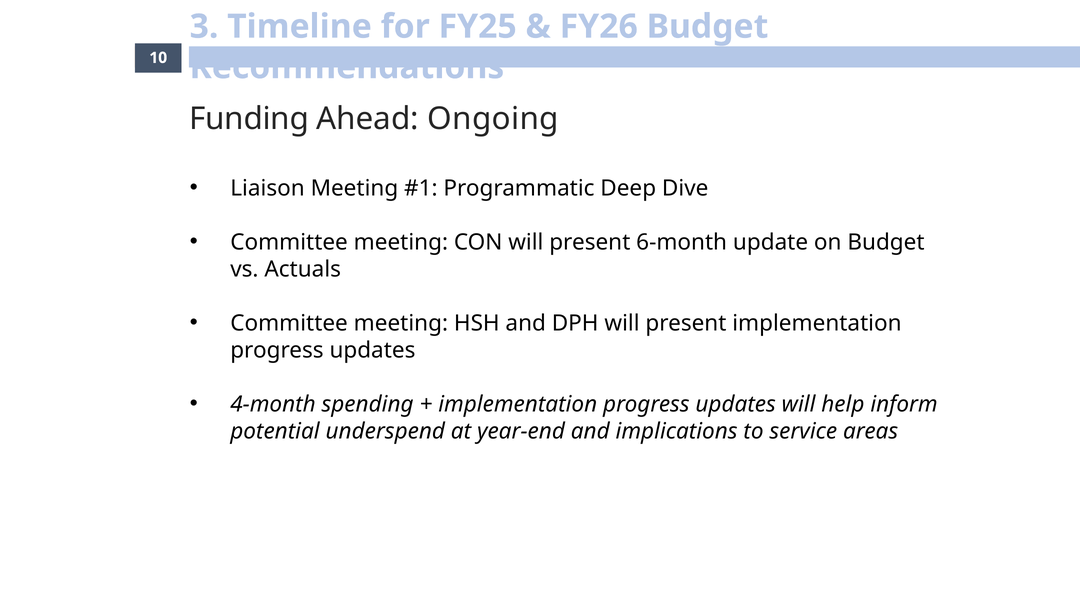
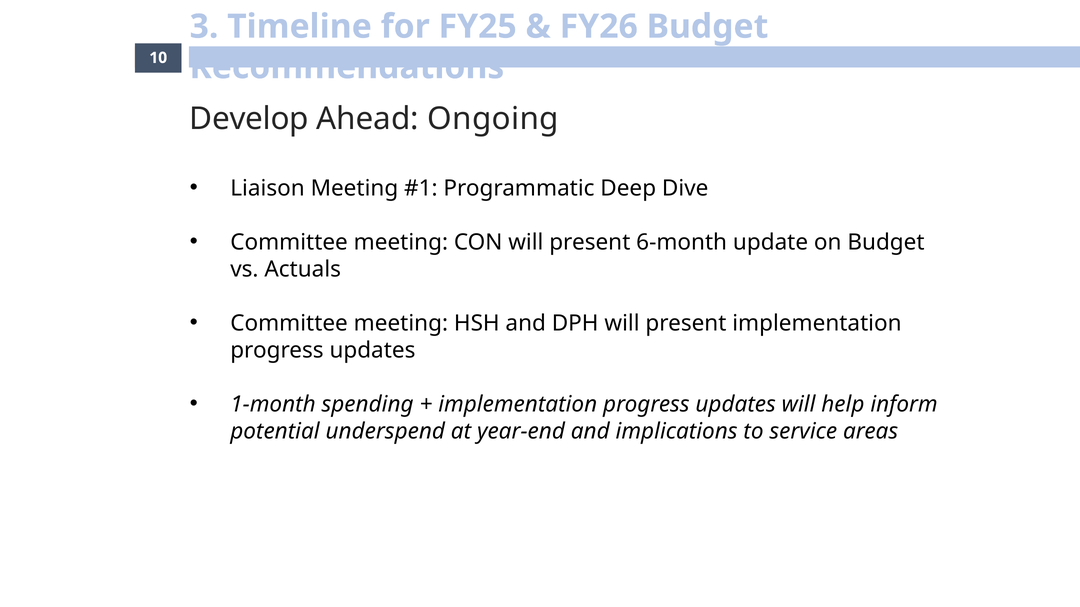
Funding: Funding -> Develop
4-month: 4-month -> 1-month
